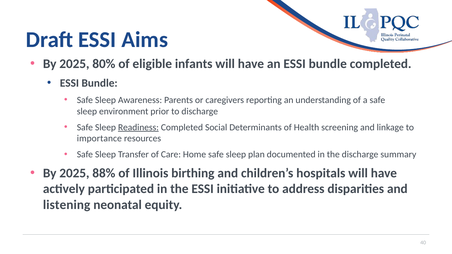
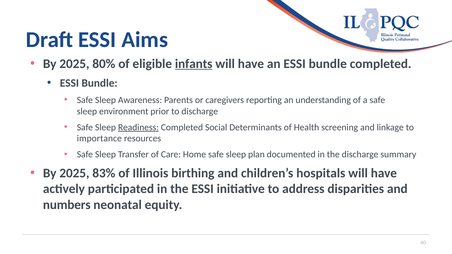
infants underline: none -> present
88%: 88% -> 83%
listening: listening -> numbers
